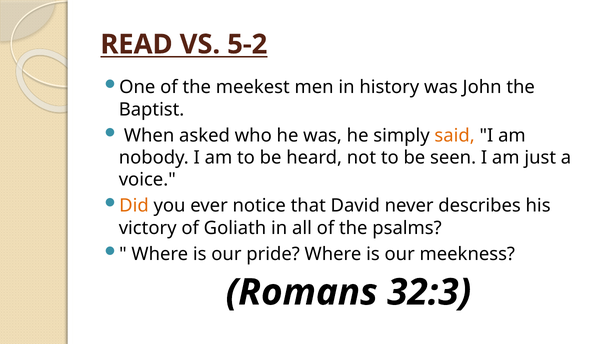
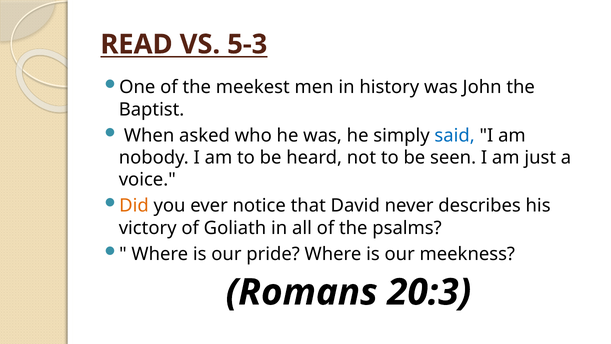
5-2: 5-2 -> 5-3
said colour: orange -> blue
32:3: 32:3 -> 20:3
